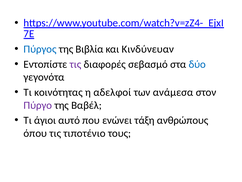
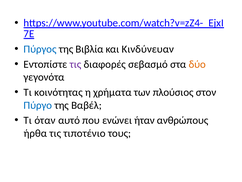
δύο colour: blue -> orange
αδελφοί: αδελφοί -> χρήματα
ανάμεσα: ανάμεσα -> πλούσιος
Πύργο colour: purple -> blue
άγιοι: άγιοι -> όταν
τάξη: τάξη -> ήταν
όπου: όπου -> ήρθα
